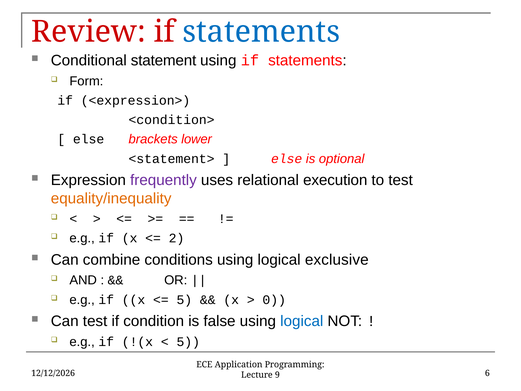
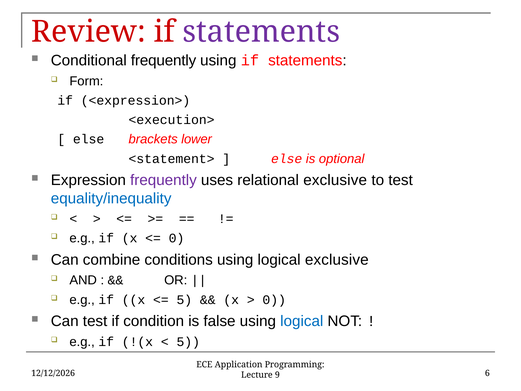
statements at (261, 32) colour: blue -> purple
Conditional statement: statement -> frequently
<condition>: <condition> -> <execution>
relational execution: execution -> exclusive
equality/inequality colour: orange -> blue
2 at (177, 238): 2 -> 0
